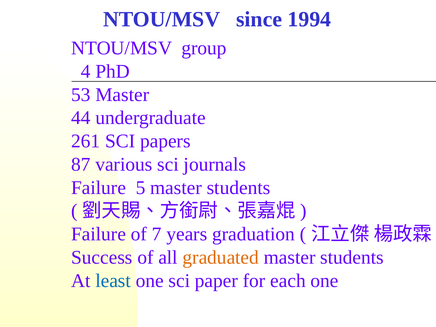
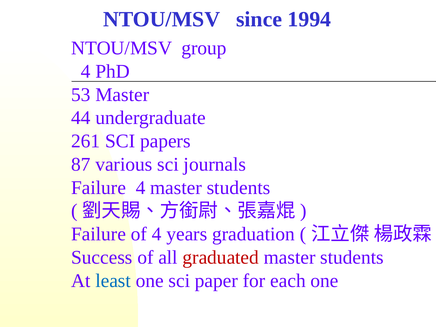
Failure 5: 5 -> 4
of 7: 7 -> 4
graduated colour: orange -> red
